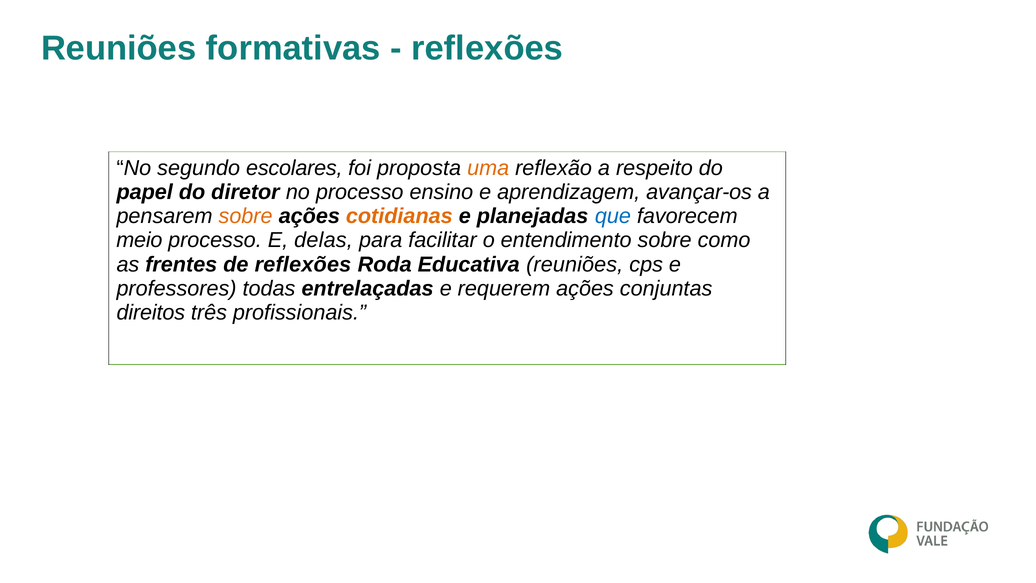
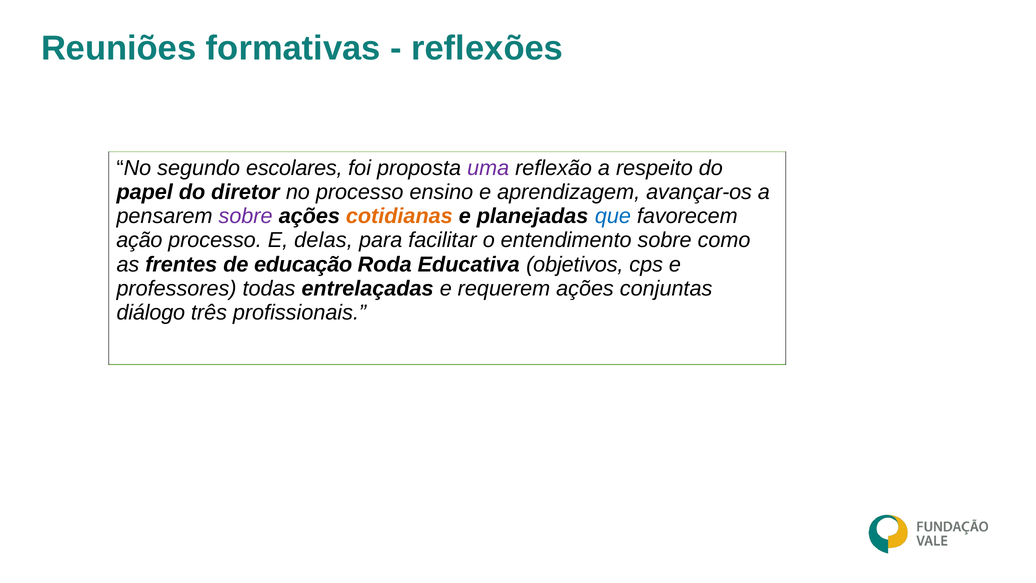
uma colour: orange -> purple
sobre at (246, 216) colour: orange -> purple
meio: meio -> ação
de reflexões: reflexões -> educação
Educativa reuniões: reuniões -> objetivos
direitos: direitos -> diálogo
